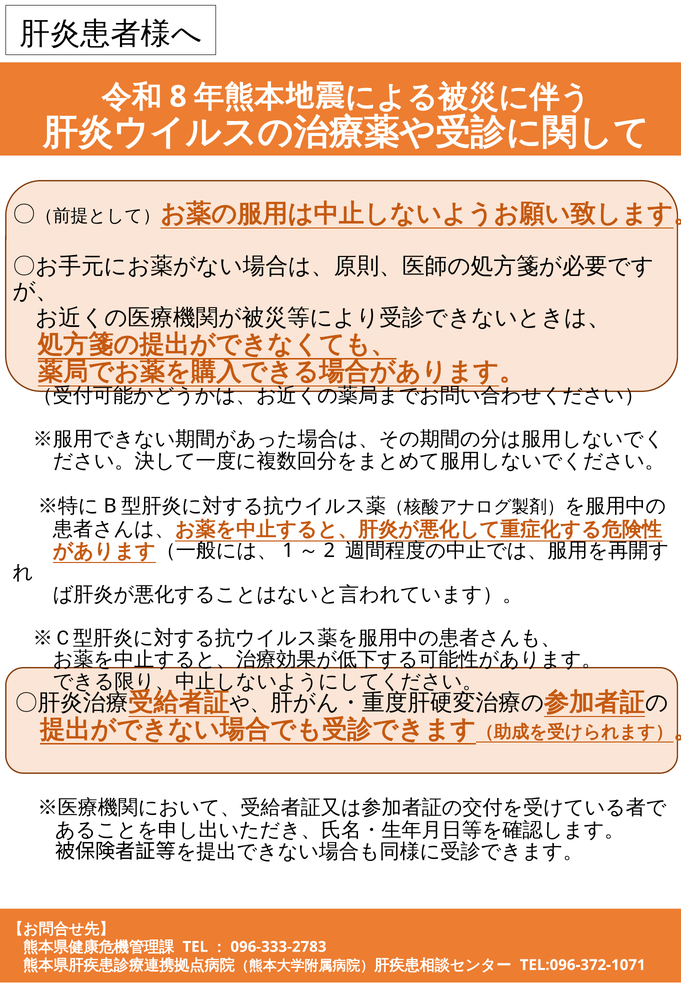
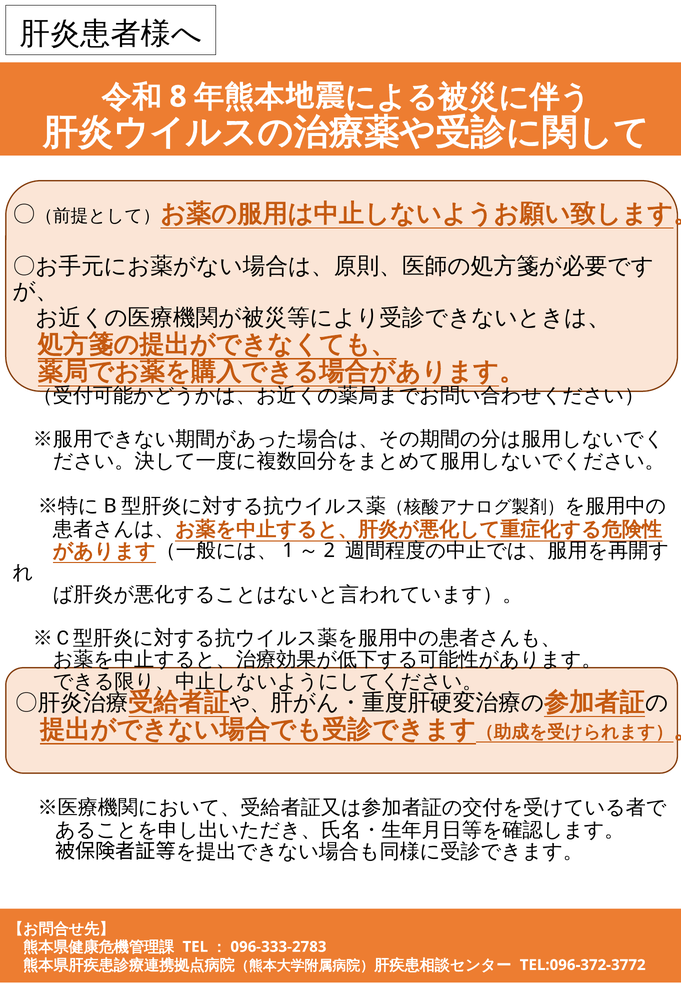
TEL:096-372-1071: TEL:096-372-1071 -> TEL:096-372-3772
